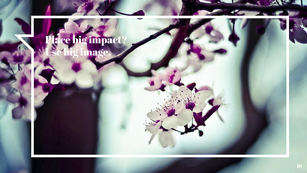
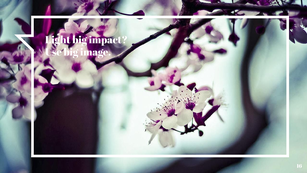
Place: Place -> Light
